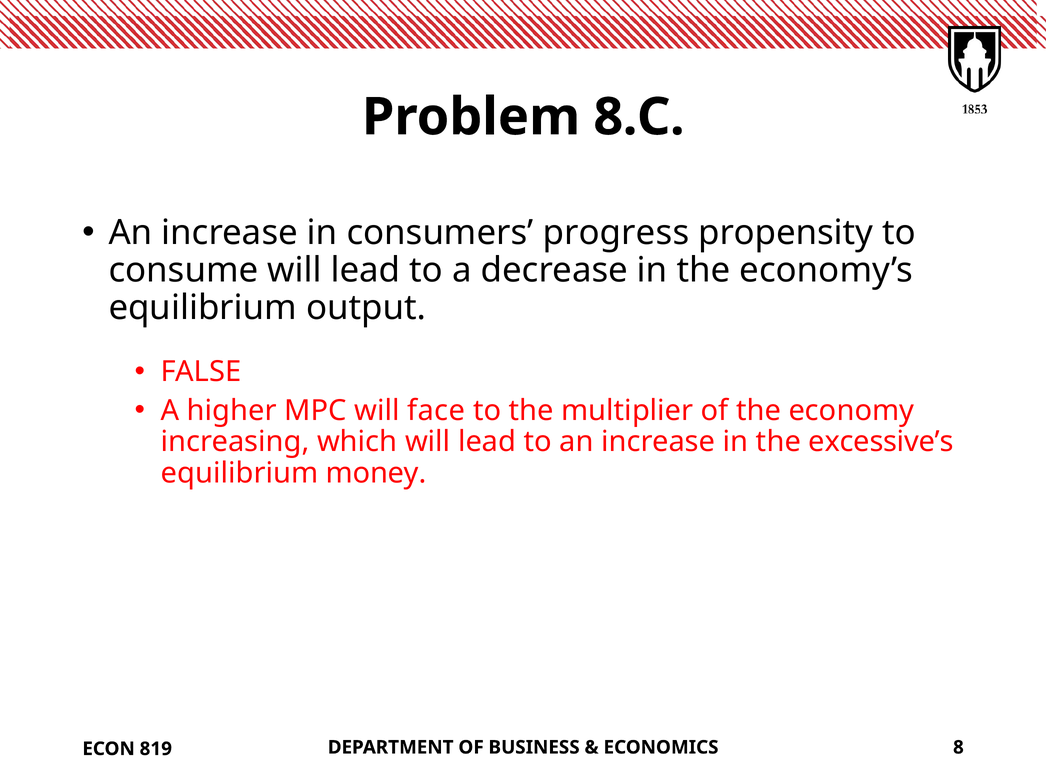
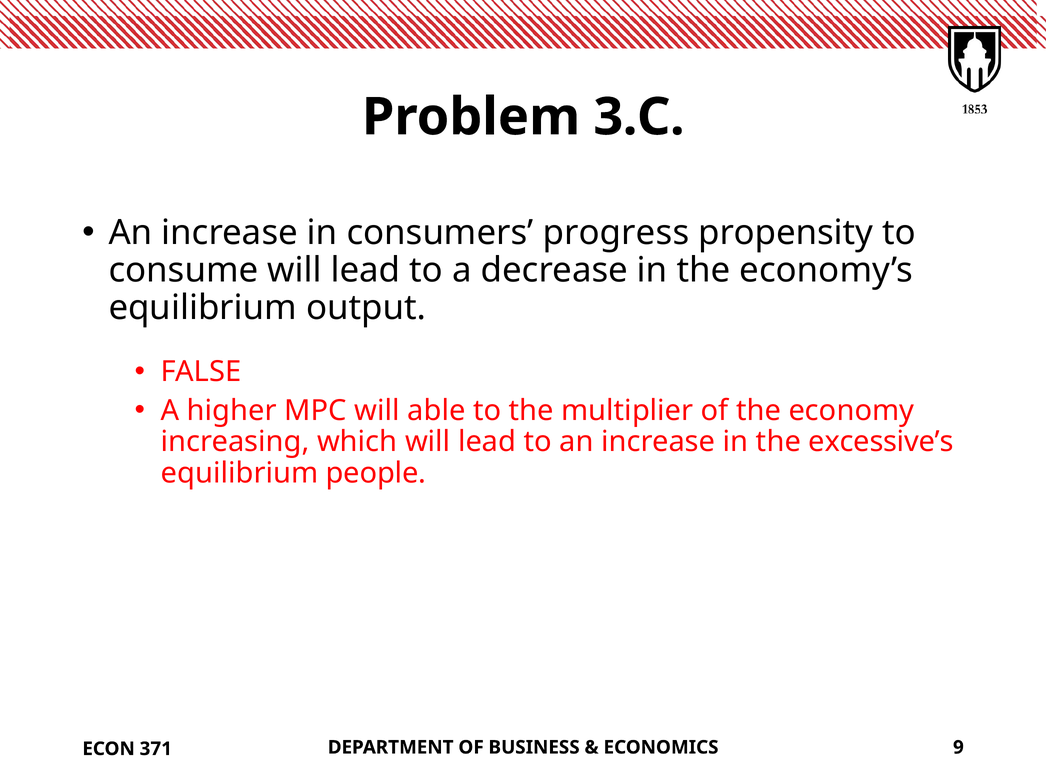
8.C: 8.C -> 3.C
face: face -> able
money: money -> people
8: 8 -> 9
819: 819 -> 371
